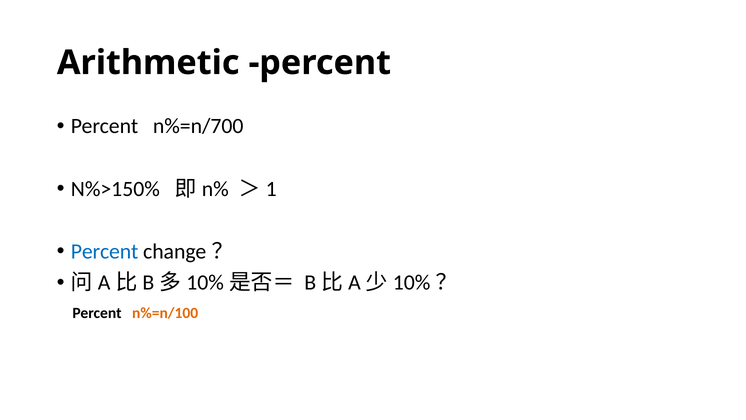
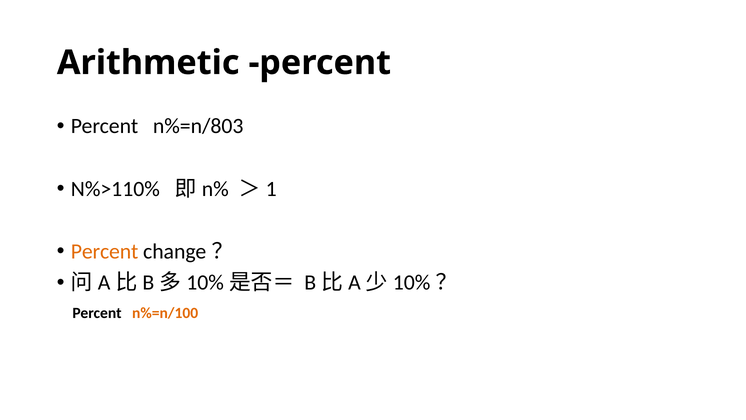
n%=n/700: n%=n/700 -> n%=n/803
N%>150%: N%>150% -> N%>110%
Percent at (105, 251) colour: blue -> orange
